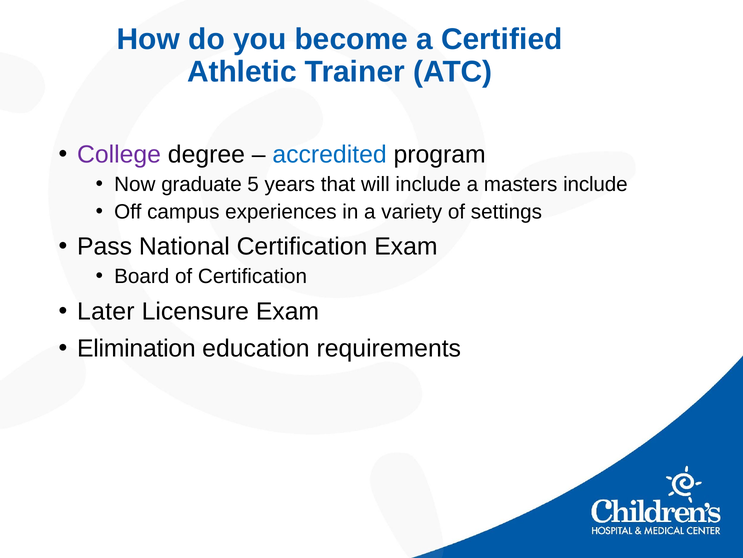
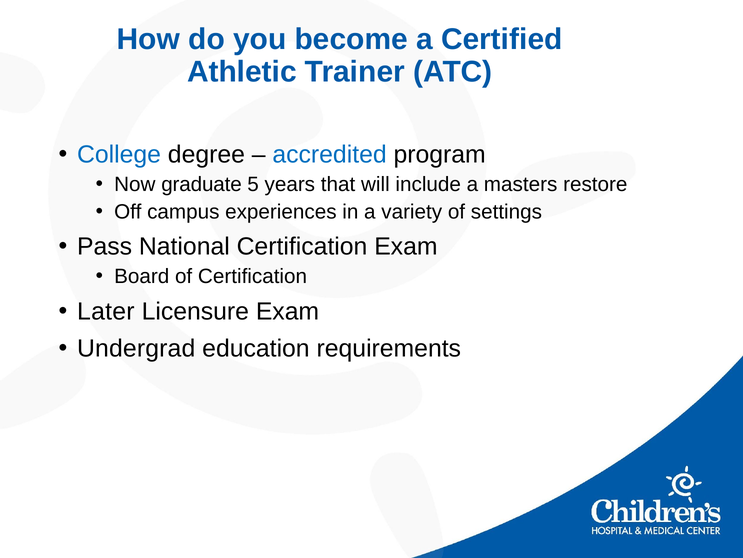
College colour: purple -> blue
masters include: include -> restore
Elimination: Elimination -> Undergrad
